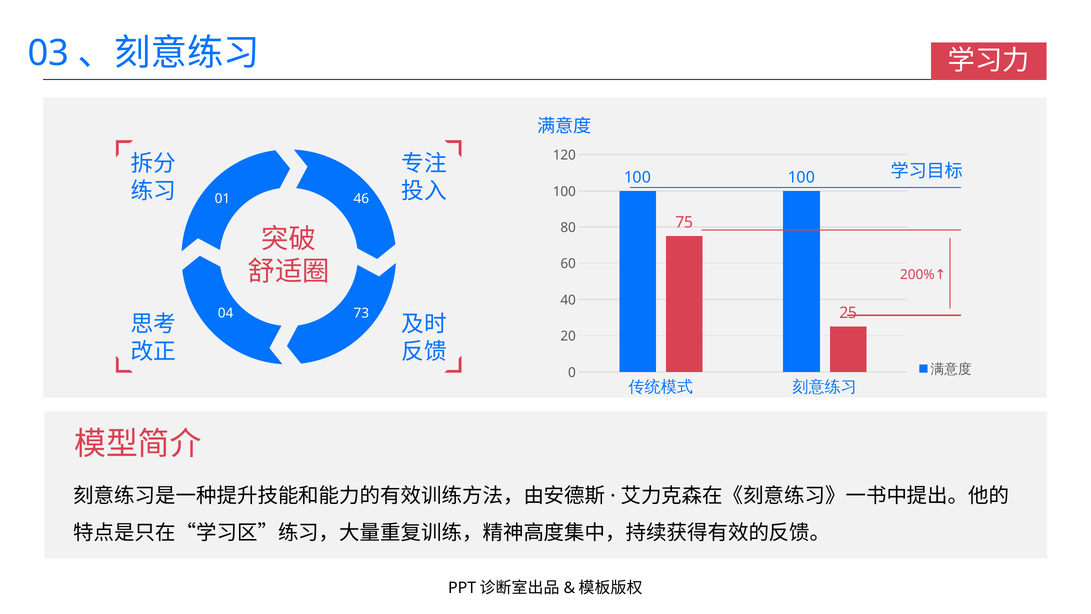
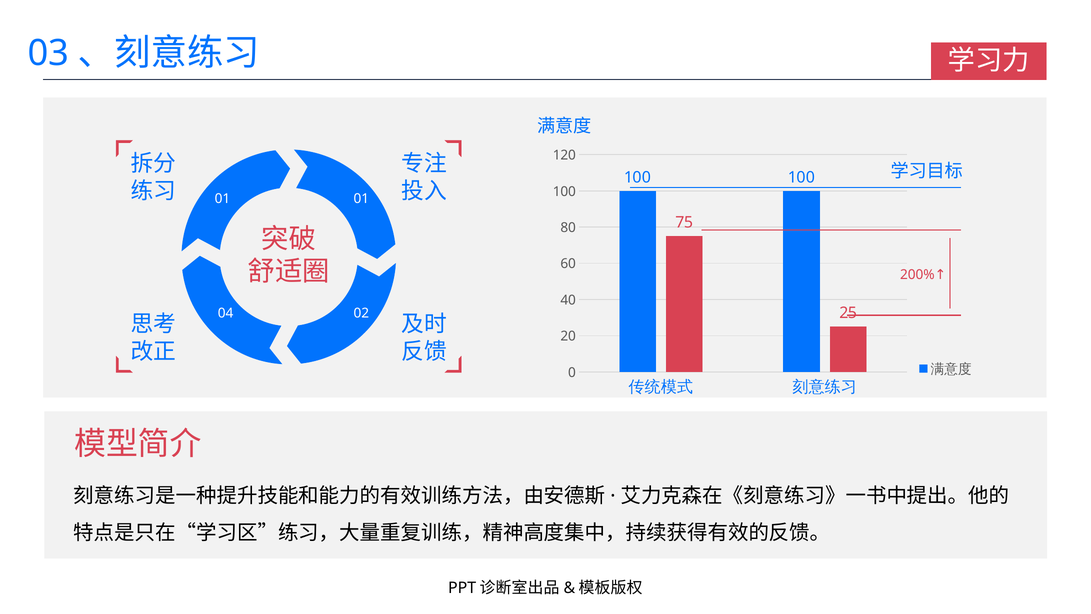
01 46: 46 -> 01
73: 73 -> 02
